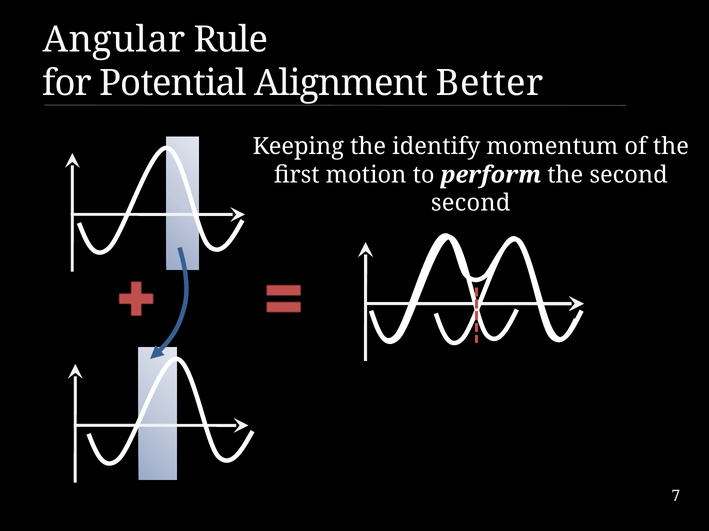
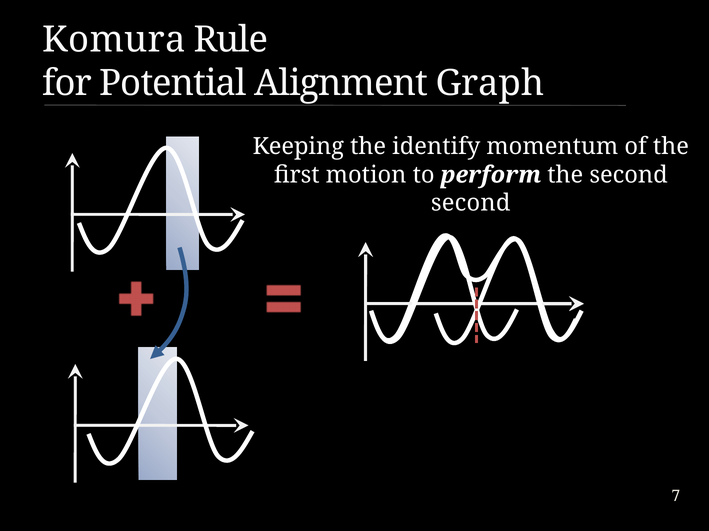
Angular: Angular -> Komura
Better: Better -> Graph
